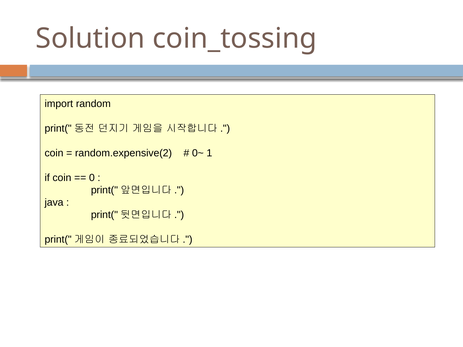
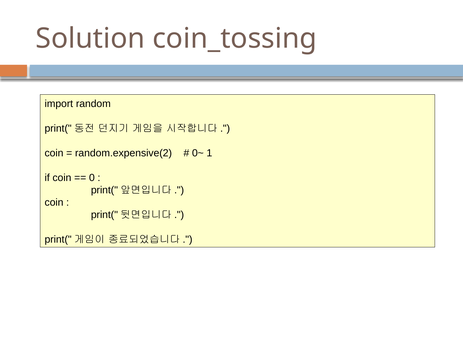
java at (54, 203): java -> coin
